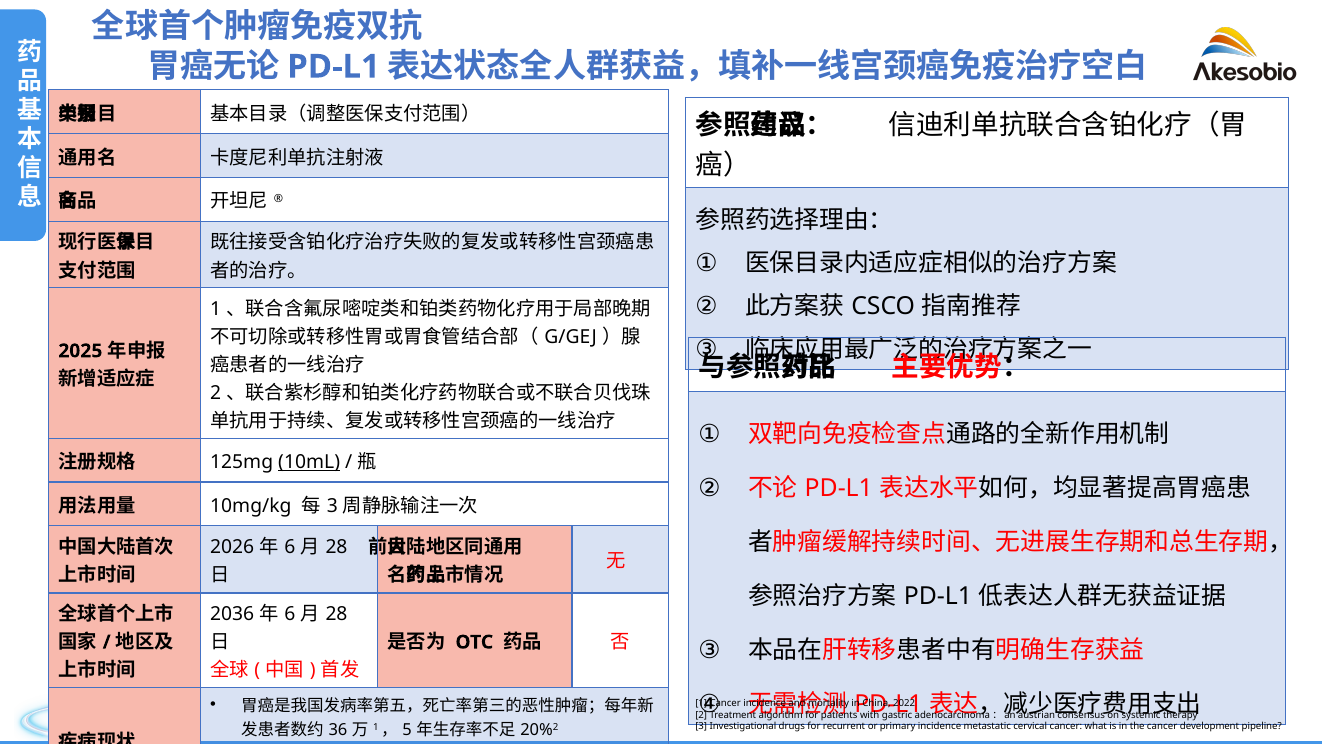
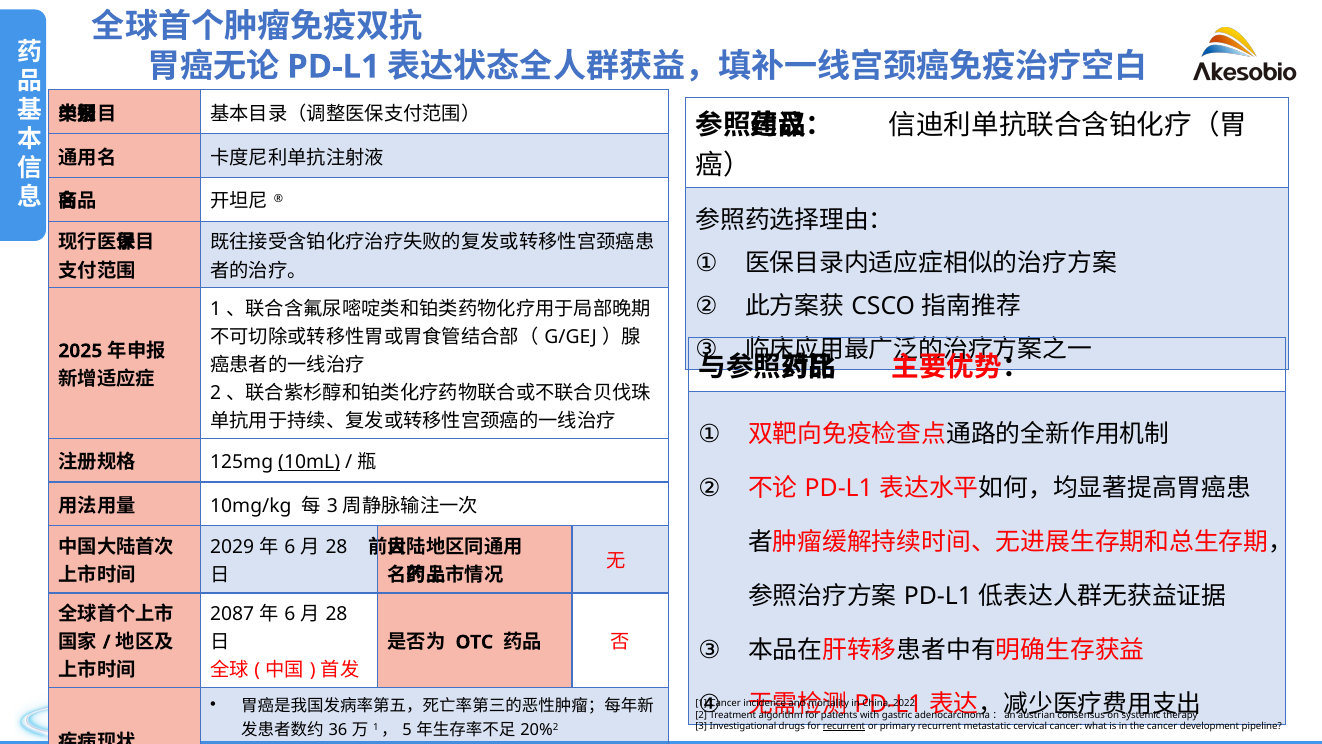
2026: 2026 -> 2029
2036: 2036 -> 2087
recurrent at (844, 726) underline: none -> present
primary incidence: incidence -> recurrent
